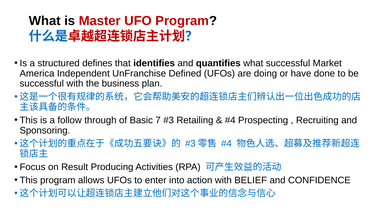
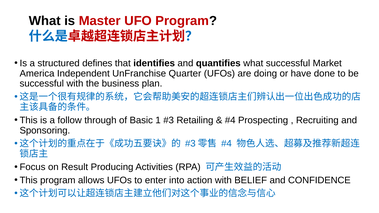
Defined: Defined -> Quarter
7: 7 -> 1
